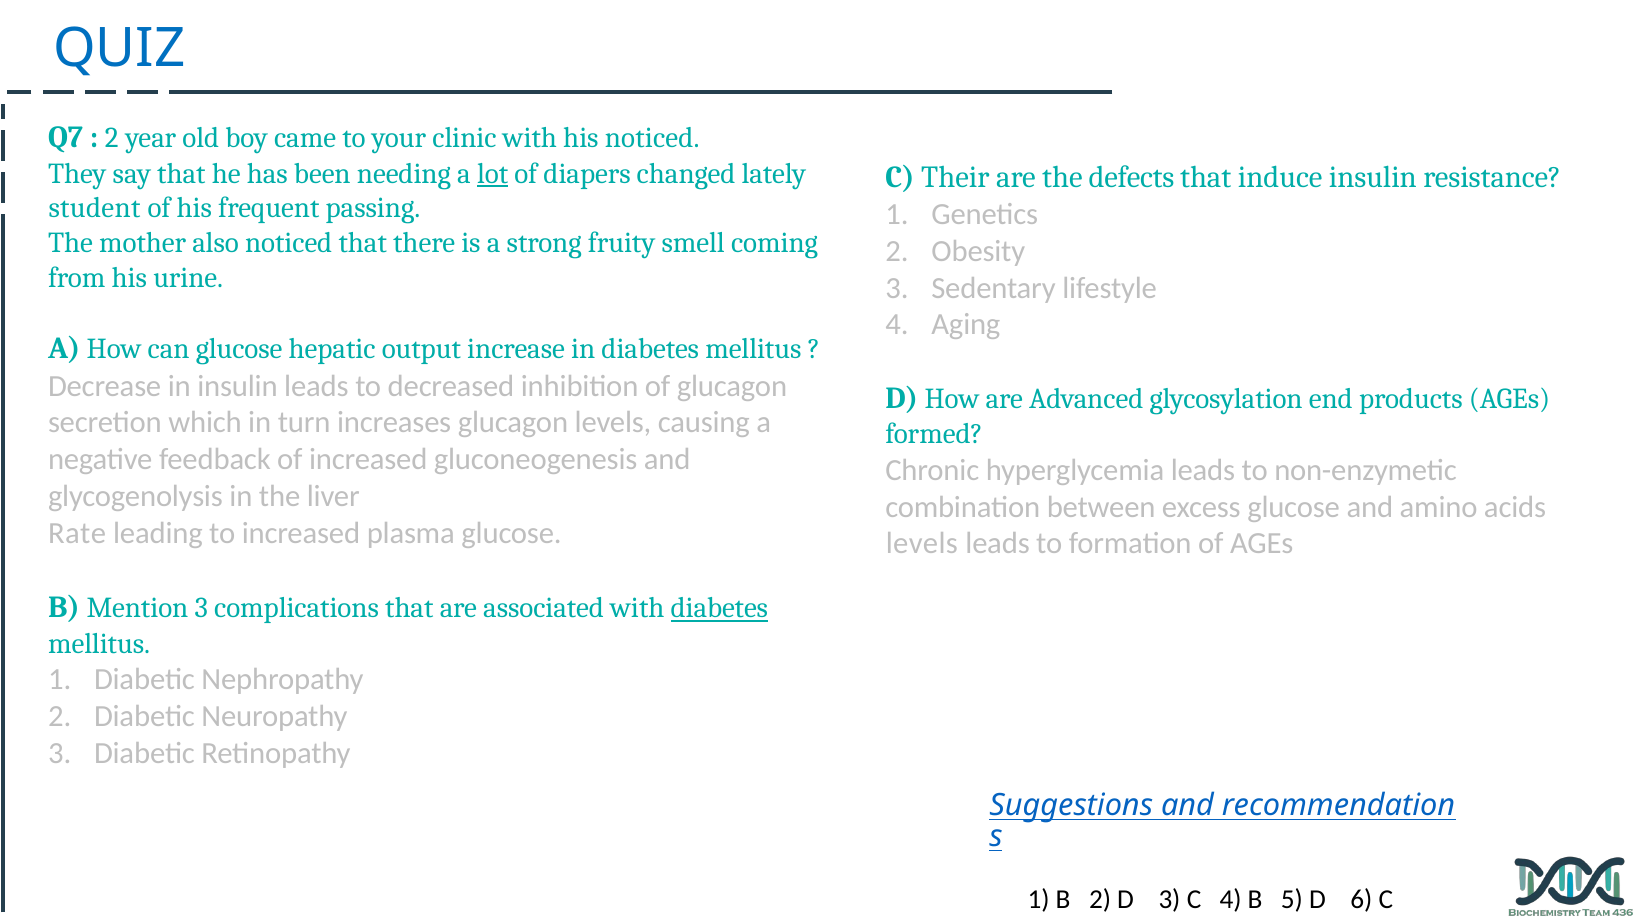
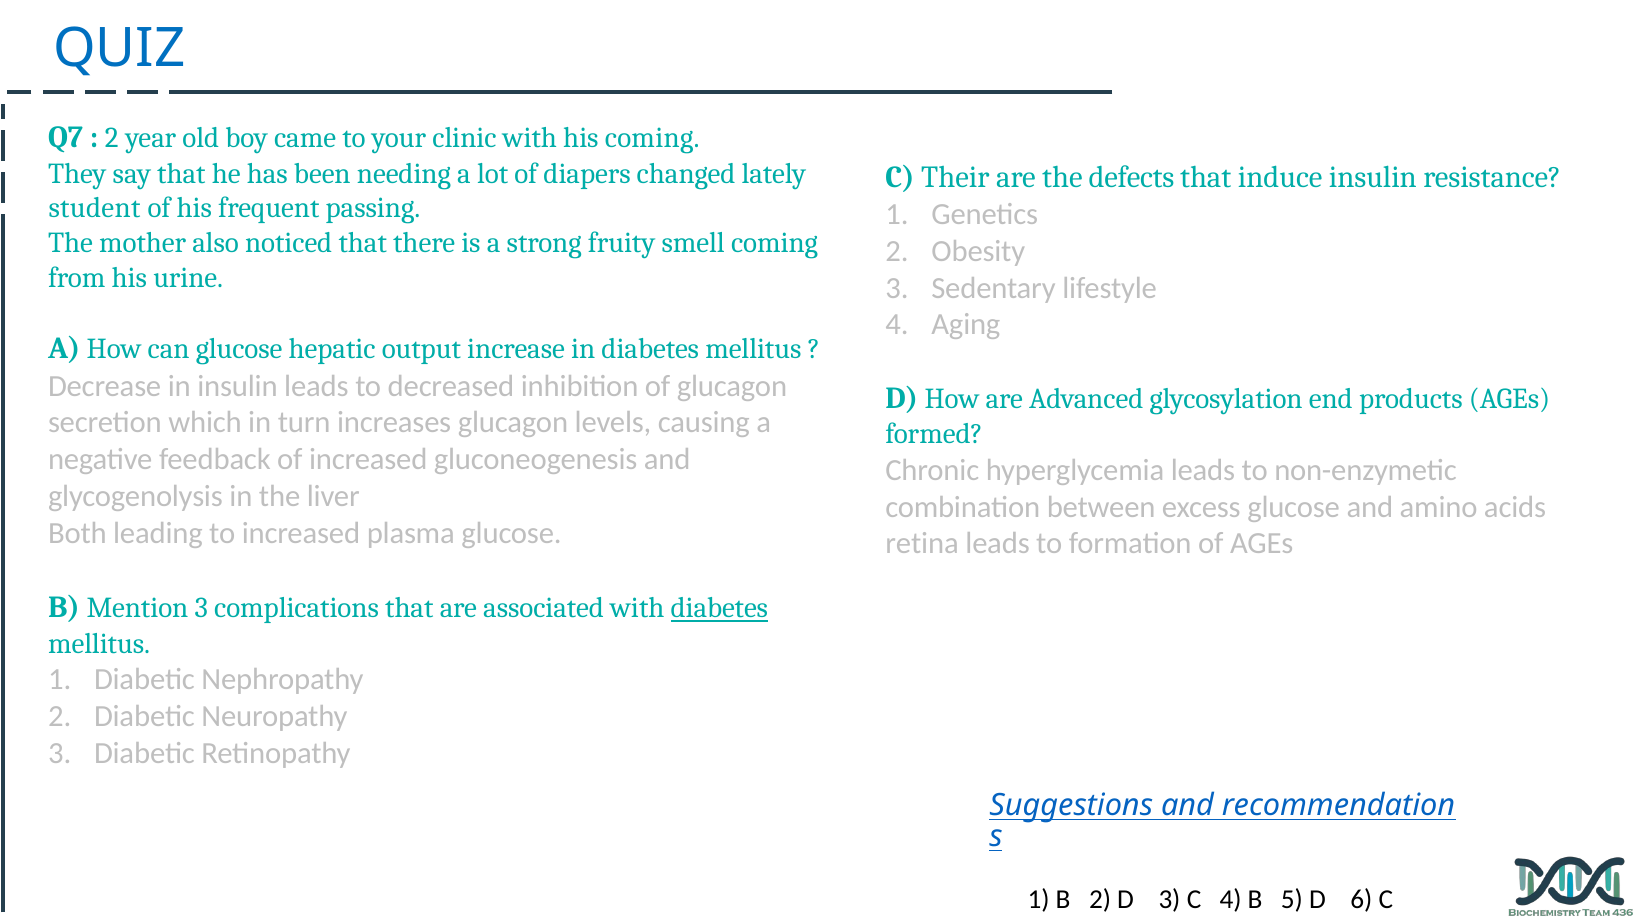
his noticed: noticed -> coming
lot underline: present -> none
Rate: Rate -> Both
levels at (922, 544): levels -> retina
